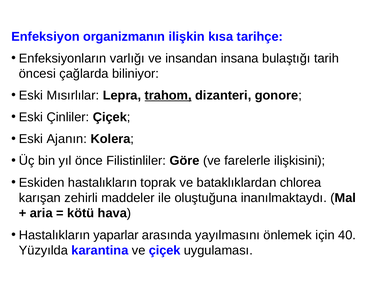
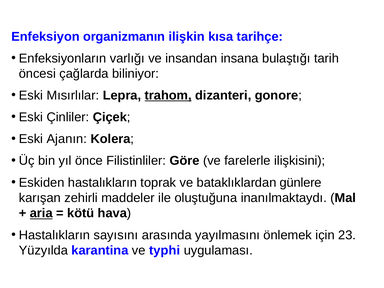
chlorea: chlorea -> günlere
aria underline: none -> present
yaparlar: yaparlar -> sayısını
40: 40 -> 23
ve çiçek: çiçek -> typhi
